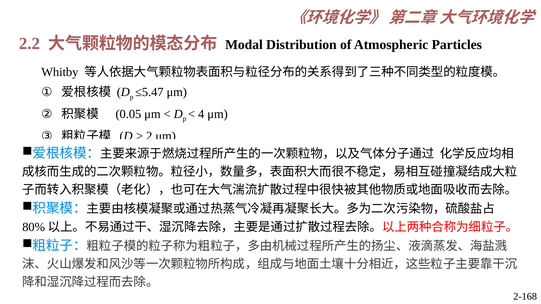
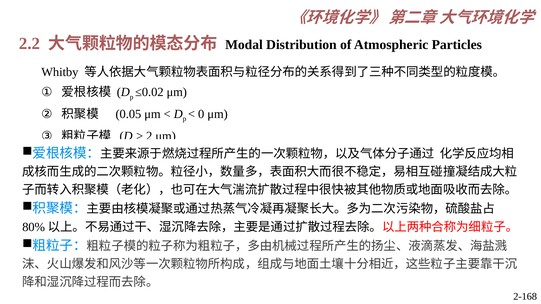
≤5.47: ≤5.47 -> ≤0.02
4: 4 -> 0
